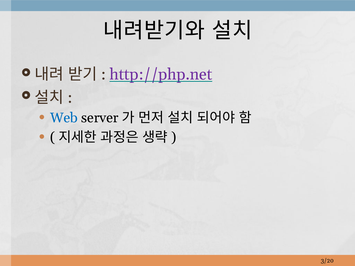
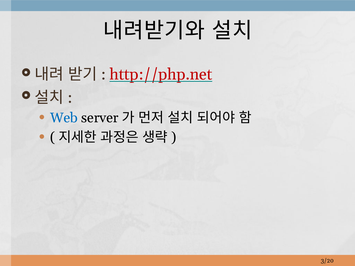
http://php.net colour: purple -> red
